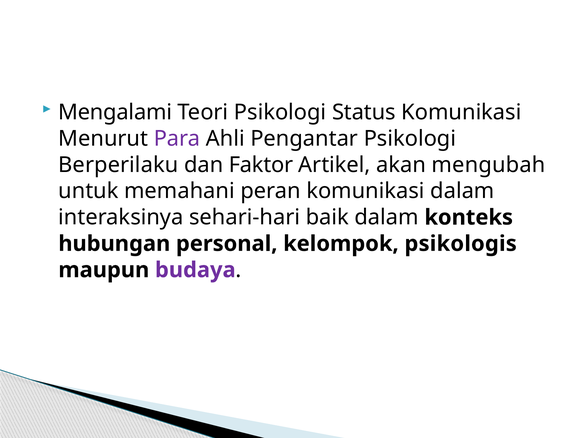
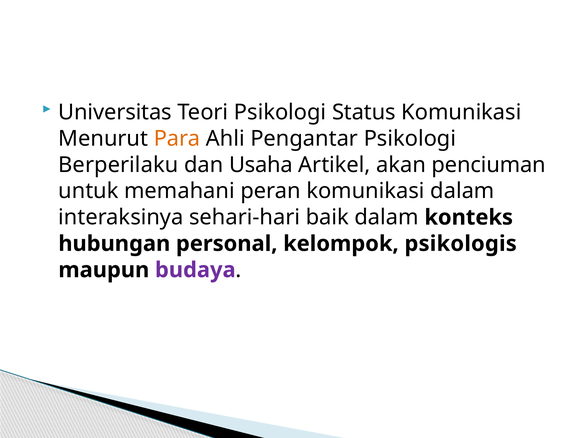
Mengalami: Mengalami -> Universitas
Para colour: purple -> orange
Faktor: Faktor -> Usaha
mengubah: mengubah -> penciuman
